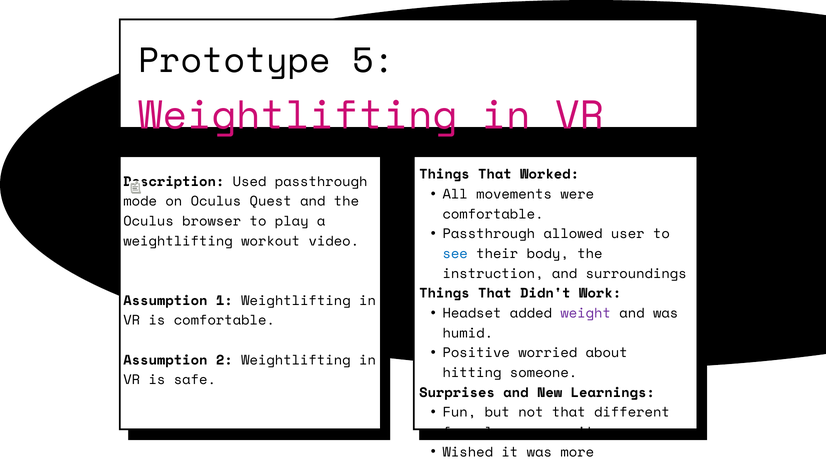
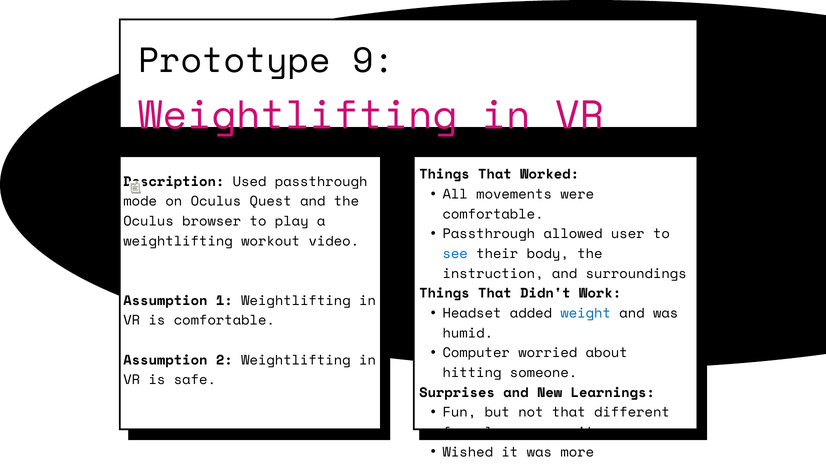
5: 5 -> 9
weight colour: purple -> blue
Positive: Positive -> Computer
